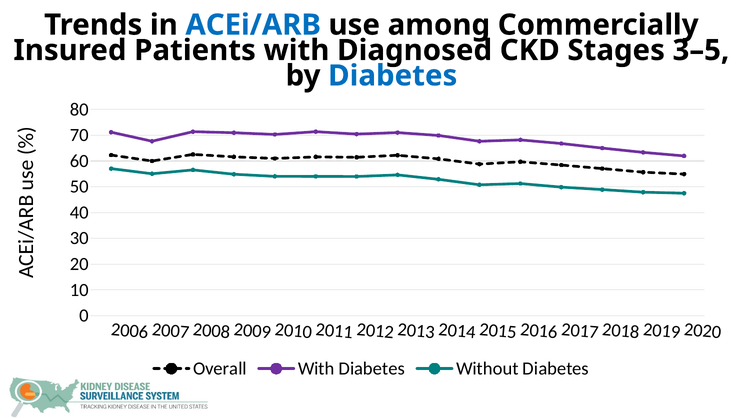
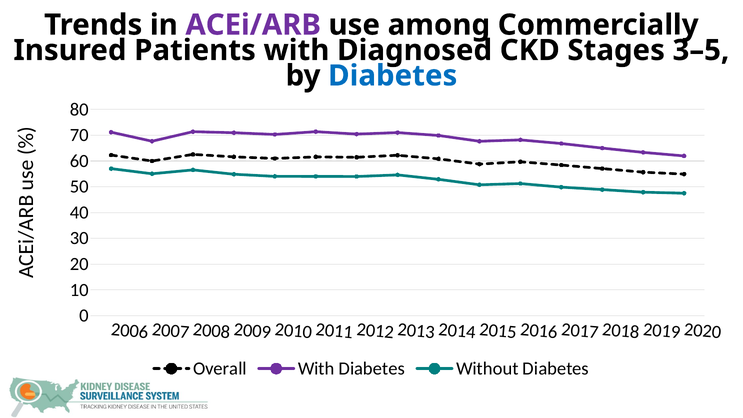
ACEi/ARB colour: blue -> purple
